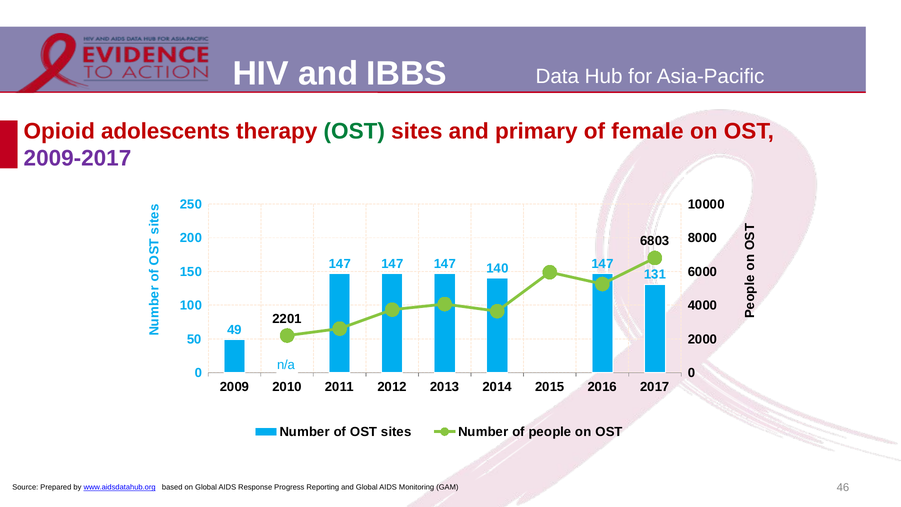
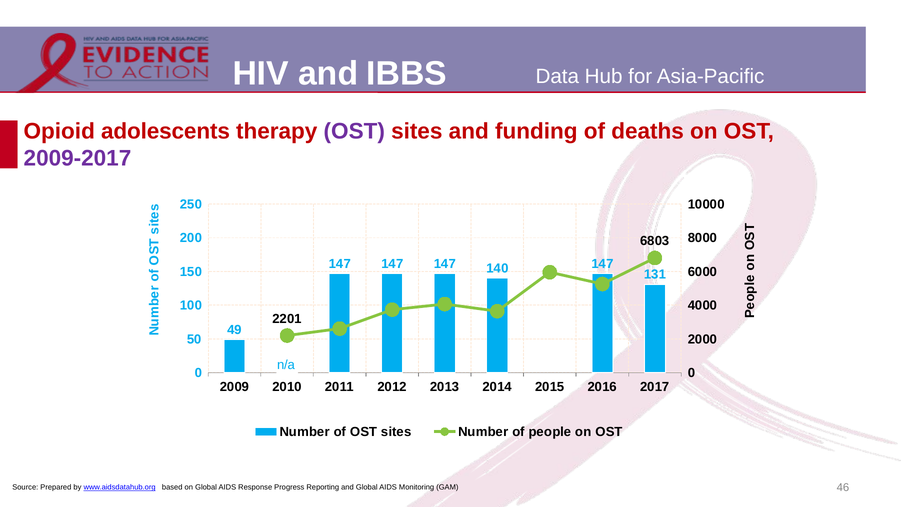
OST at (354, 131) colour: green -> purple
primary: primary -> funding
female: female -> deaths
